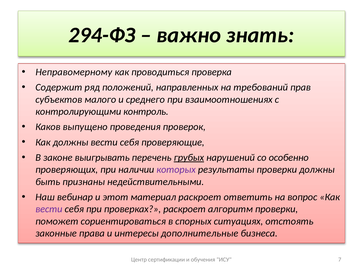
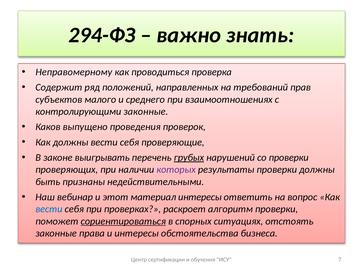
контролирующими контроль: контроль -> законные
со особенно: особенно -> проверки
материал раскроет: раскроет -> интересы
вести at (49, 209) colour: purple -> blue
сориентироваться underline: none -> present
дополнительные: дополнительные -> обстоятельства
